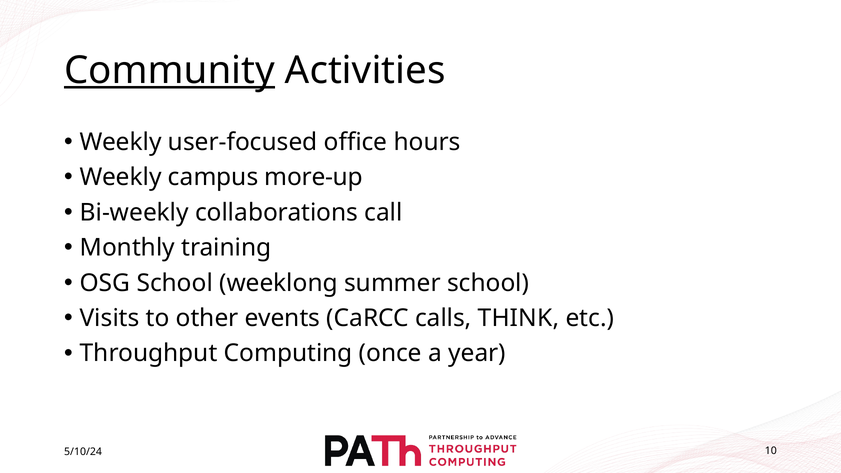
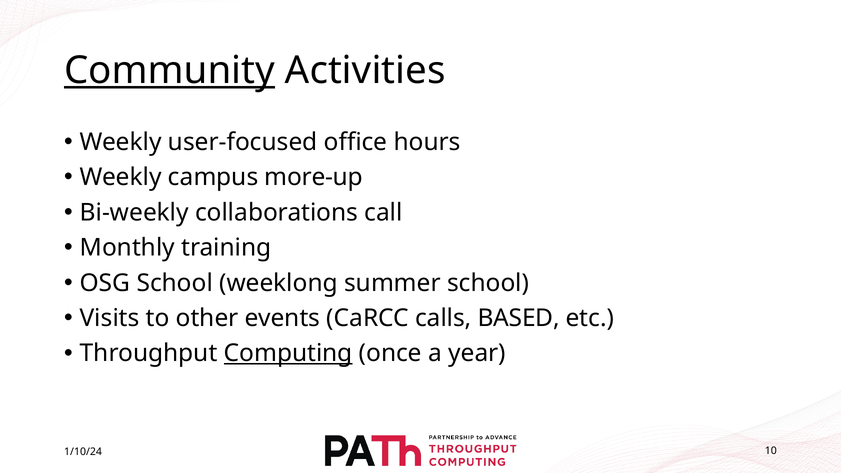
THINK: THINK -> BASED
Computing underline: none -> present
5/10/24: 5/10/24 -> 1/10/24
